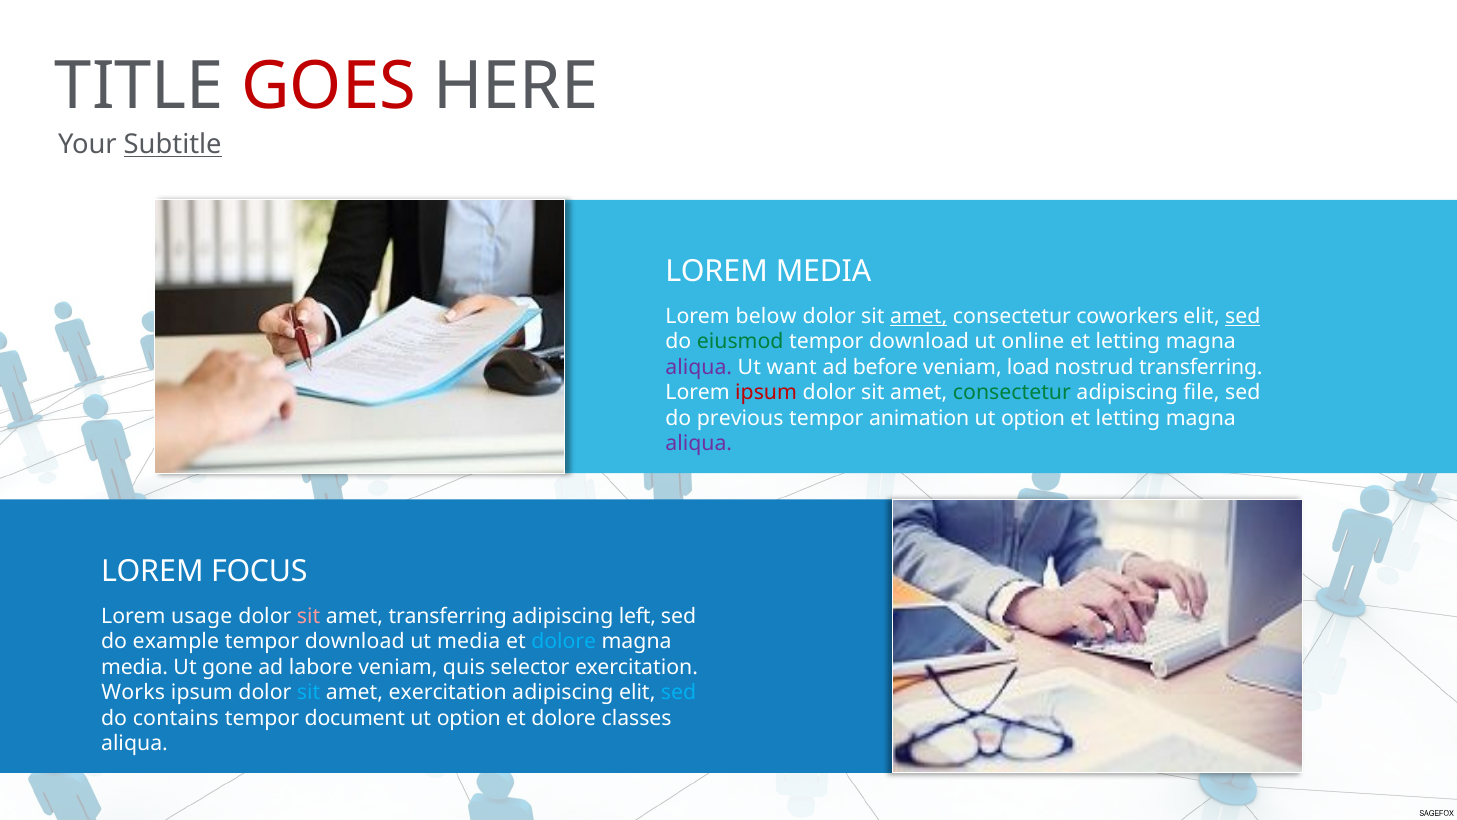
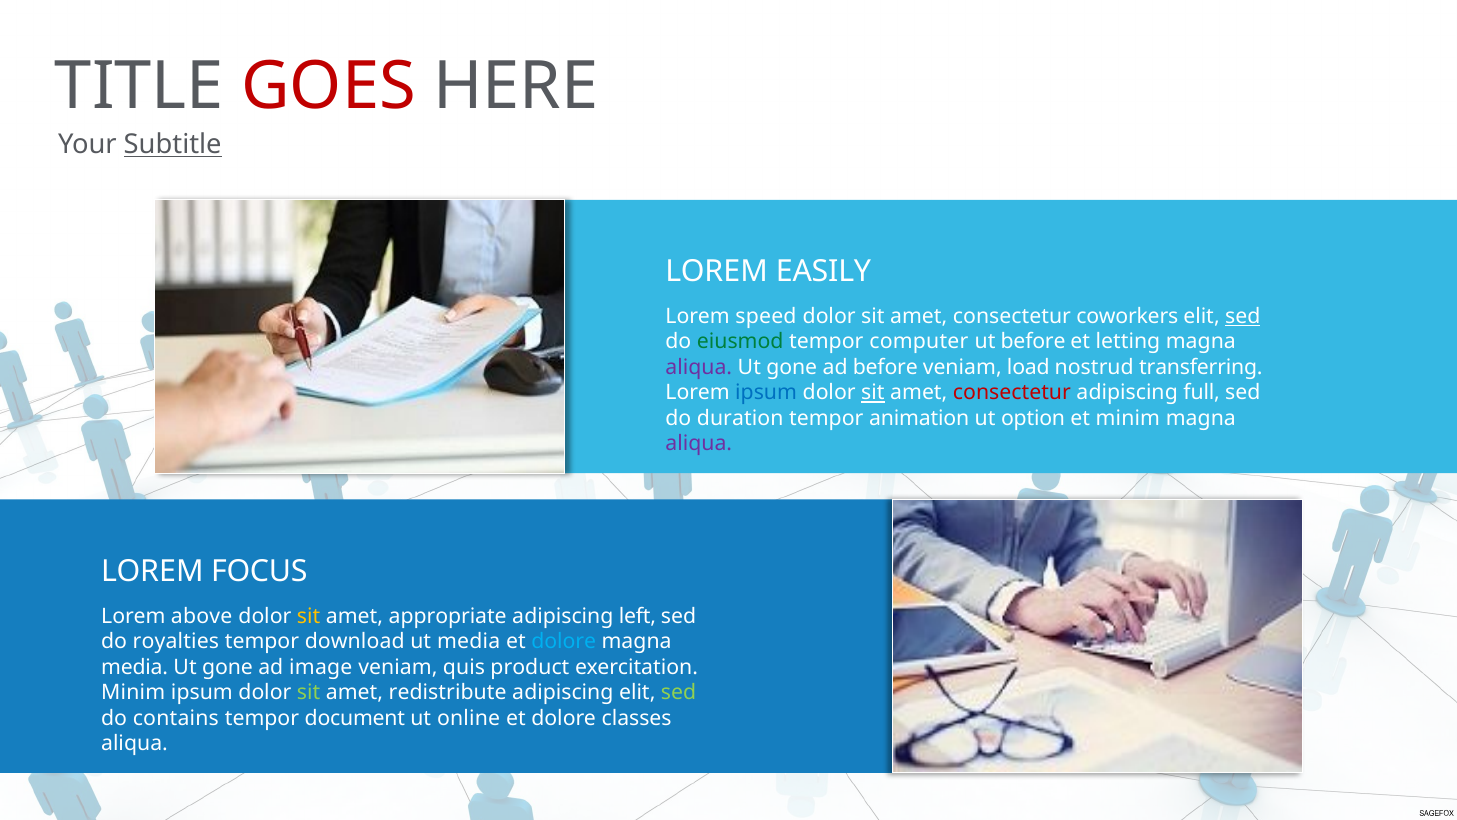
LOREM MEDIA: MEDIA -> EASILY
below: below -> speed
amet at (919, 316) underline: present -> none
download at (919, 342): download -> computer
ut online: online -> before
want at (792, 367): want -> gone
ipsum at (766, 393) colour: red -> blue
sit at (873, 393) underline: none -> present
consectetur at (1012, 393) colour: green -> red
file: file -> full
previous: previous -> duration
letting at (1128, 418): letting -> minim
usage: usage -> above
sit at (309, 616) colour: pink -> yellow
amet transferring: transferring -> appropriate
example: example -> royalties
labore: labore -> image
selector: selector -> product
Works at (133, 692): Works -> Minim
sit at (309, 692) colour: light blue -> light green
amet exercitation: exercitation -> redistribute
sed at (679, 692) colour: light blue -> light green
option at (469, 718): option -> online
